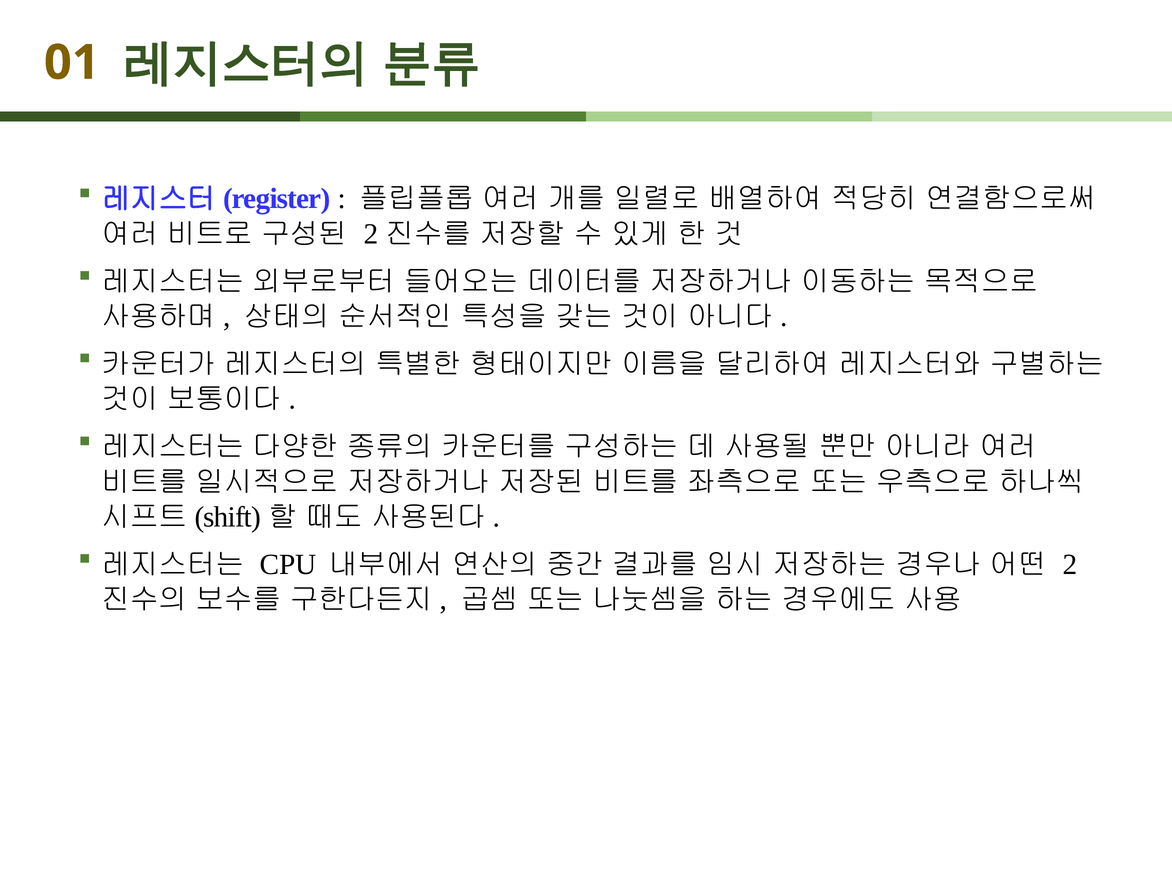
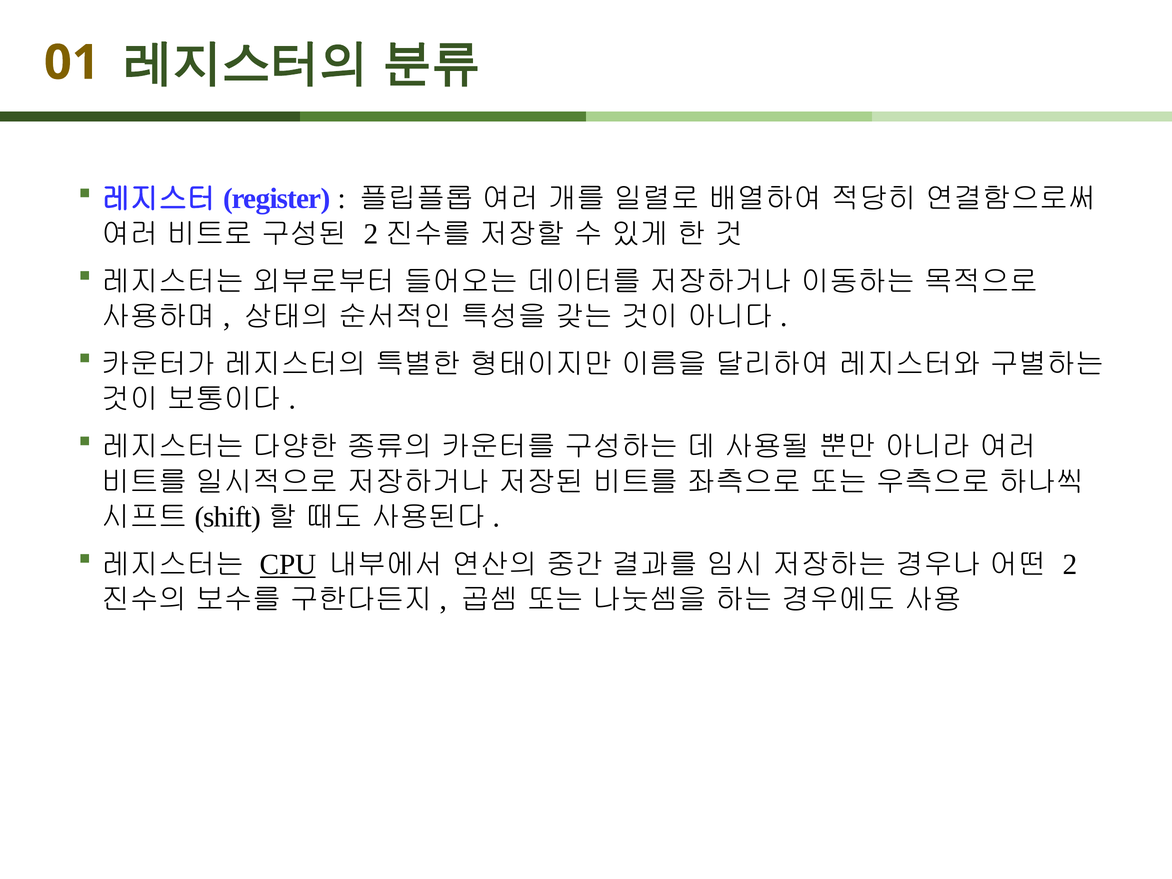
CPU underline: none -> present
